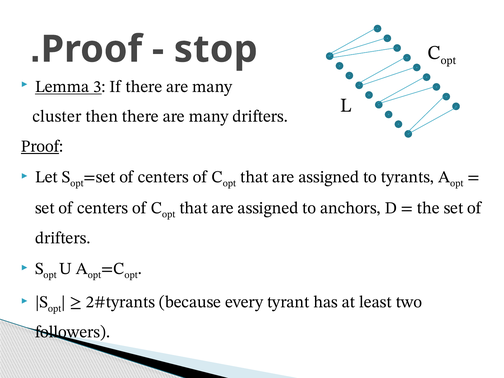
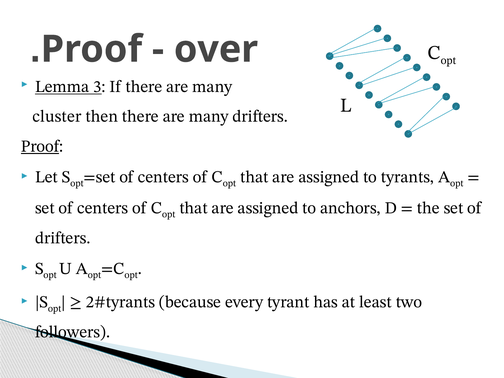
stop: stop -> over
